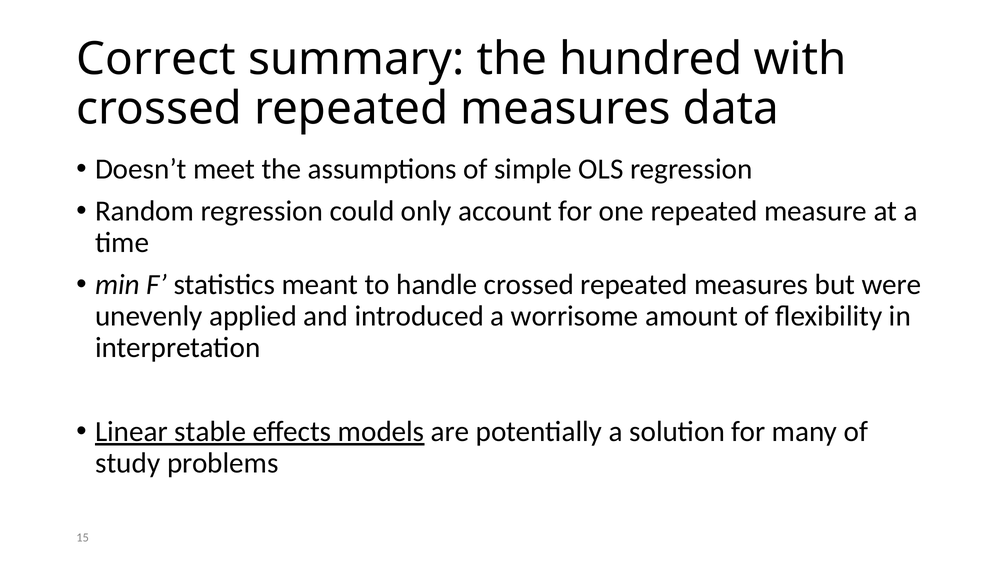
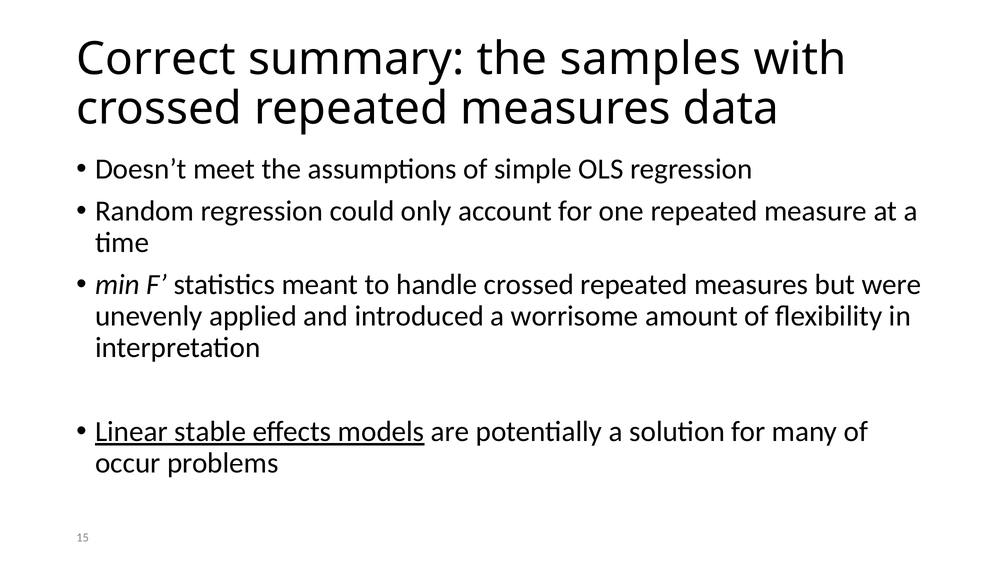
hundred: hundred -> samples
study: study -> occur
